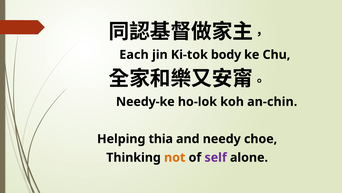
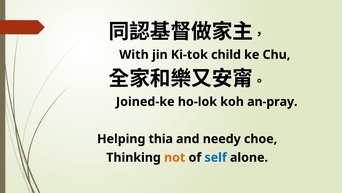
Each: Each -> With
body: body -> child
Needy-ke: Needy-ke -> Joined-ke
an-chin: an-chin -> an-pray
self colour: purple -> blue
